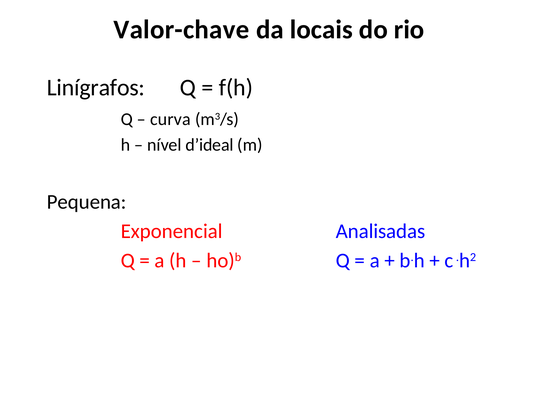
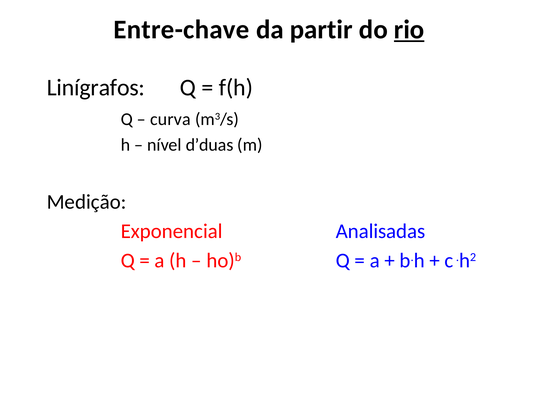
Valor-chave: Valor-chave -> Entre-chave
locais: locais -> partir
rio underline: none -> present
d’ideal: d’ideal -> d’duas
Pequena: Pequena -> Medição
